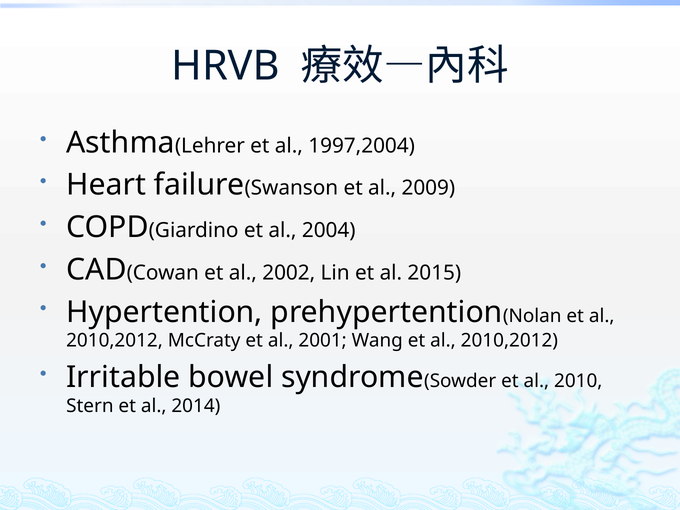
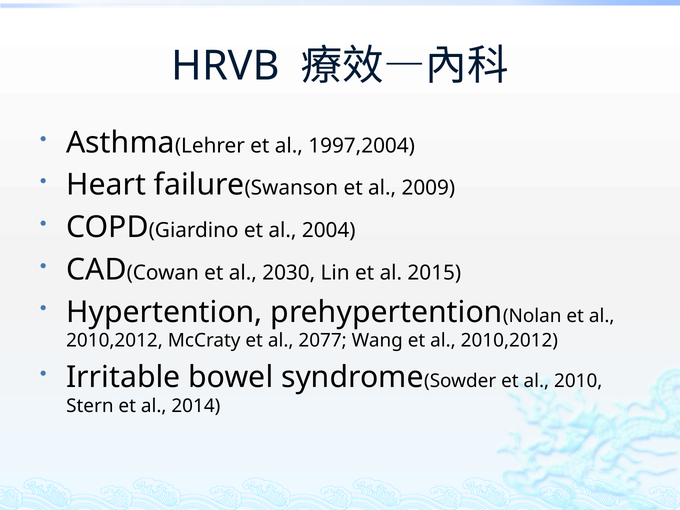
2002: 2002 -> 2030
2001: 2001 -> 2077
